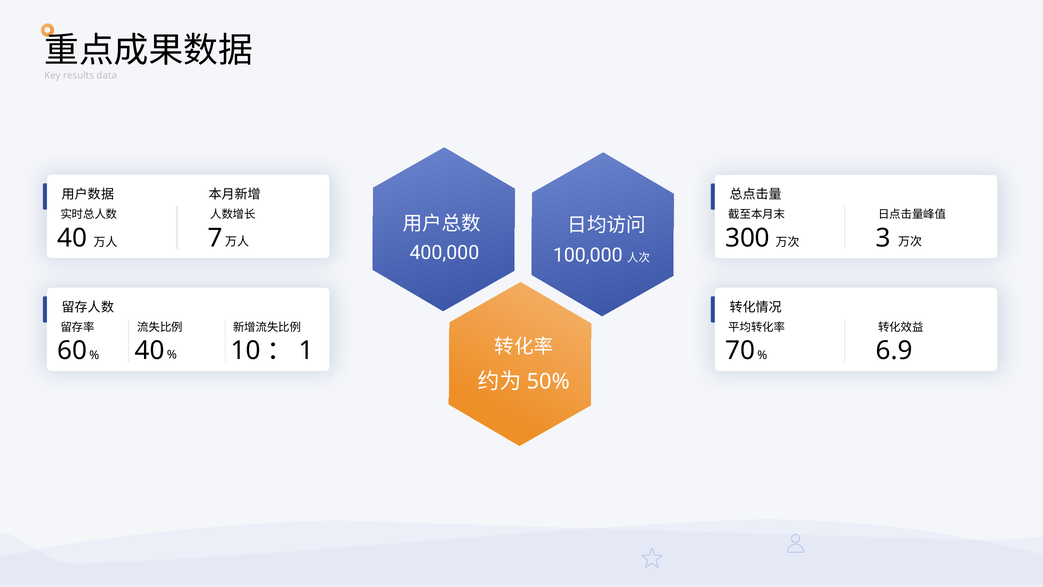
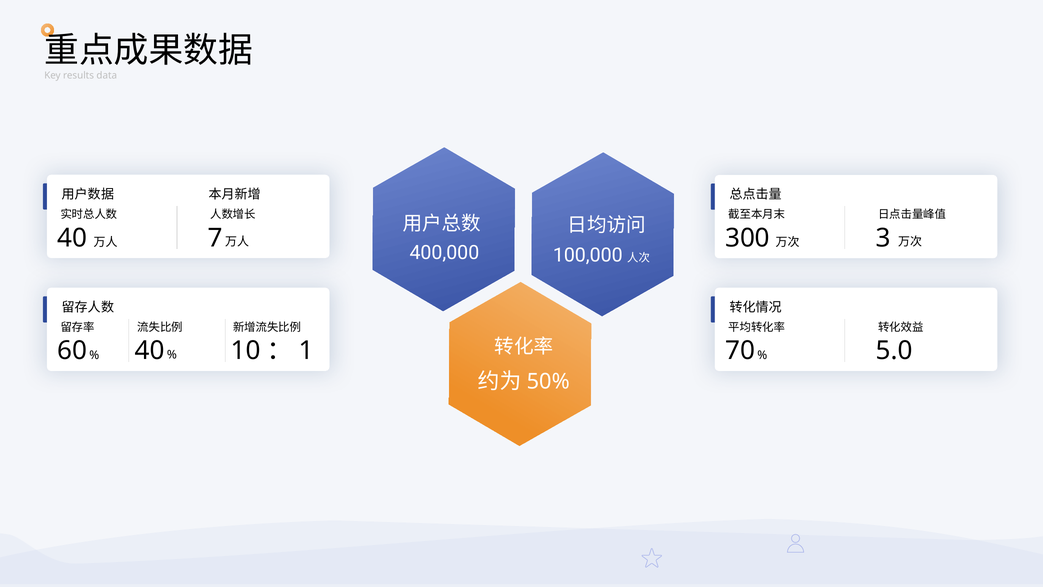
6.9: 6.9 -> 5.0
